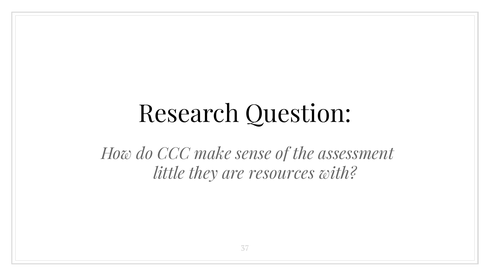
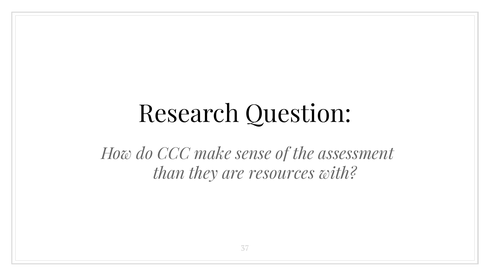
little: little -> than
